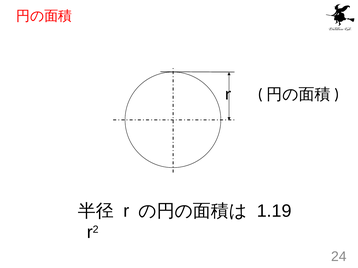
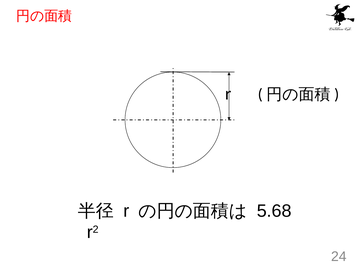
1.19: 1.19 -> 5.68
